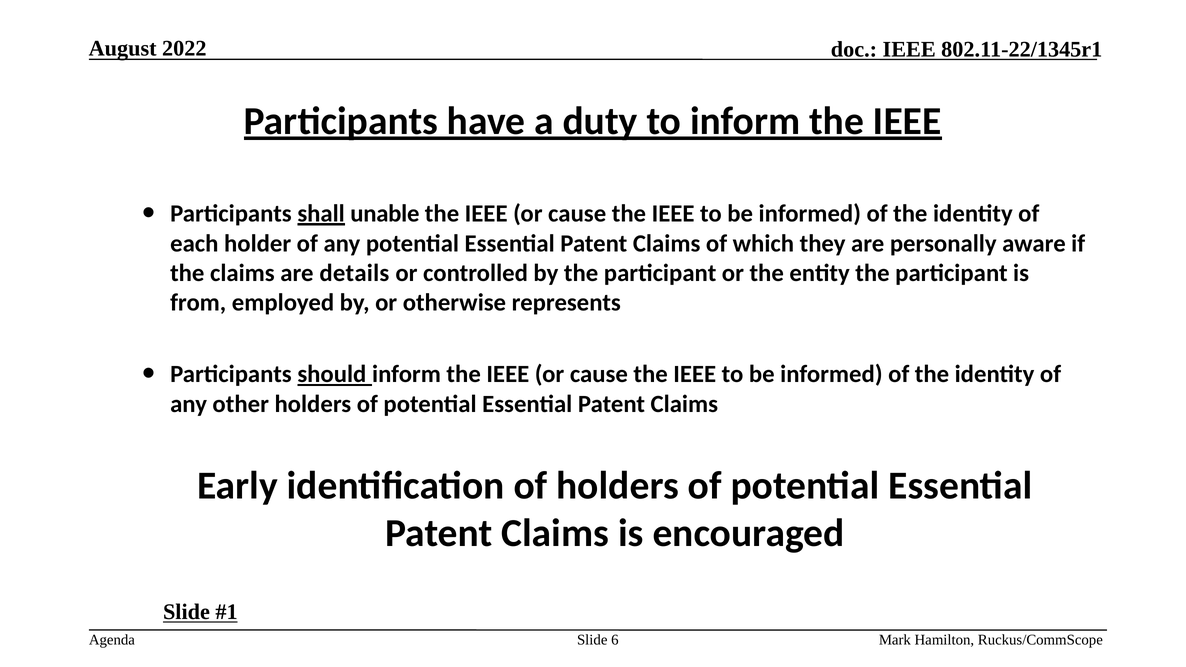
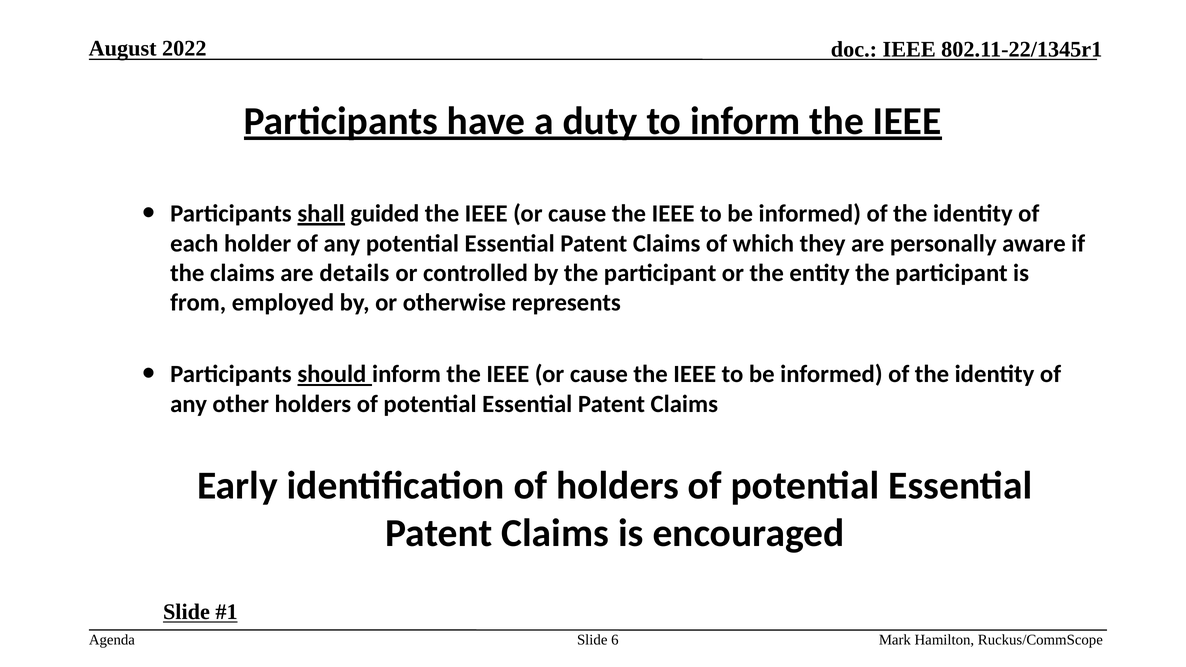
unable: unable -> guided
